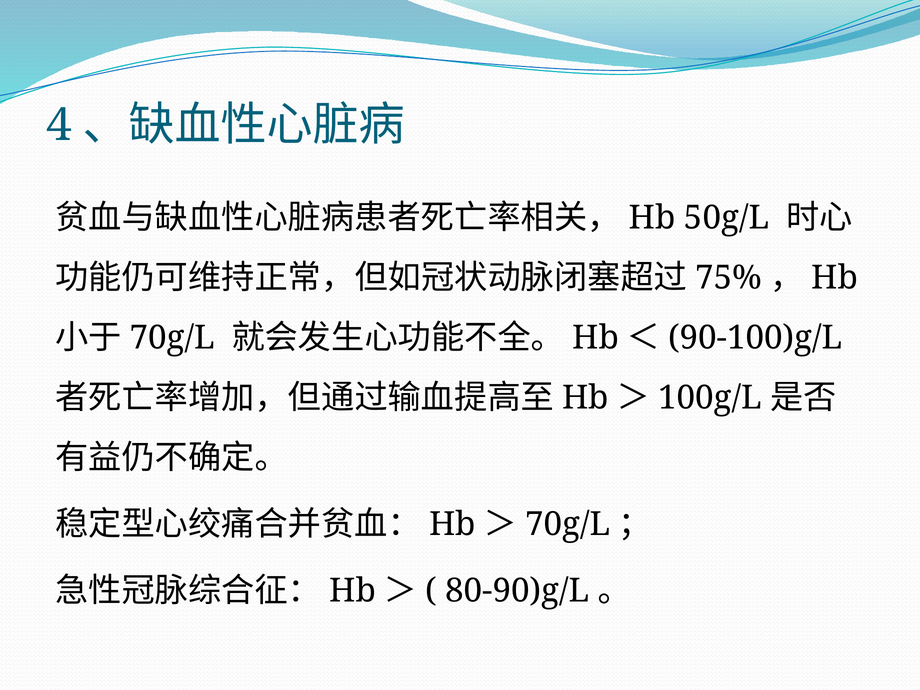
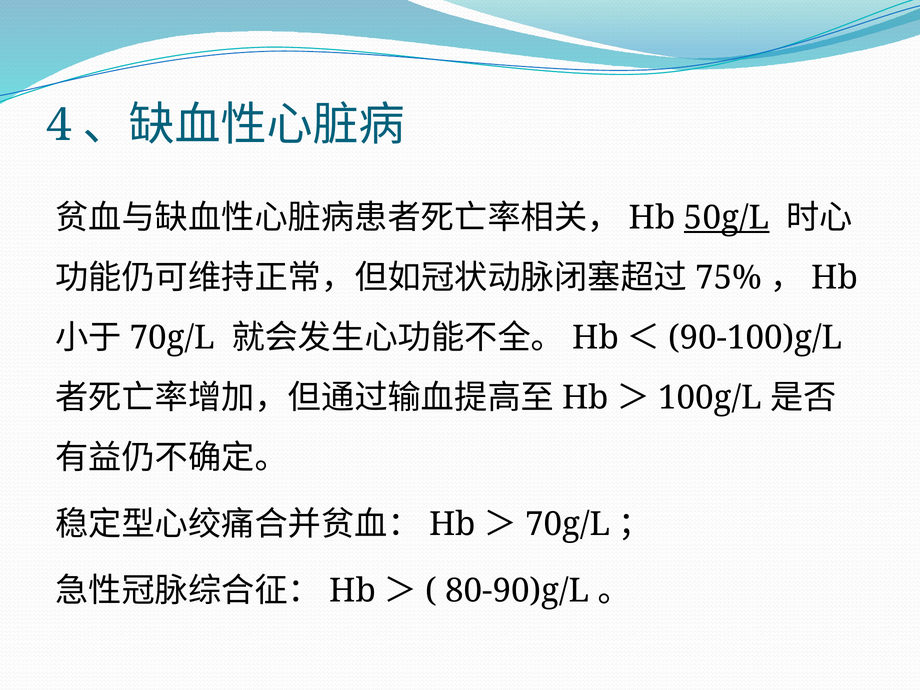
50g/L underline: none -> present
